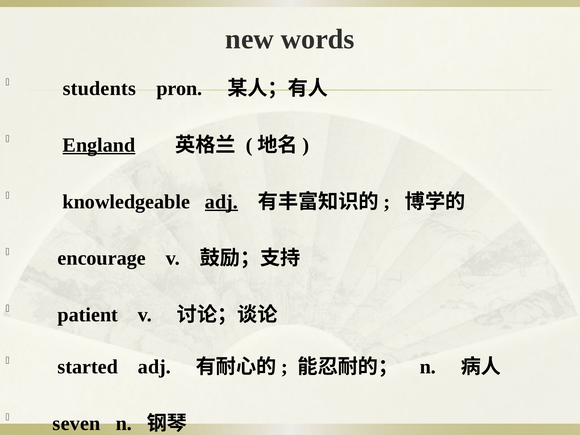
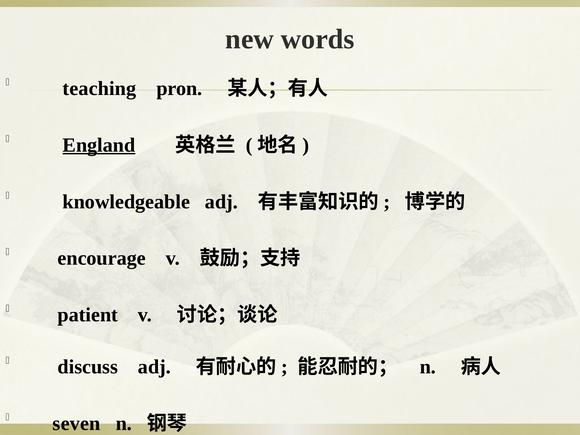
students: students -> teaching
adj at (221, 202) underline: present -> none
started: started -> discuss
